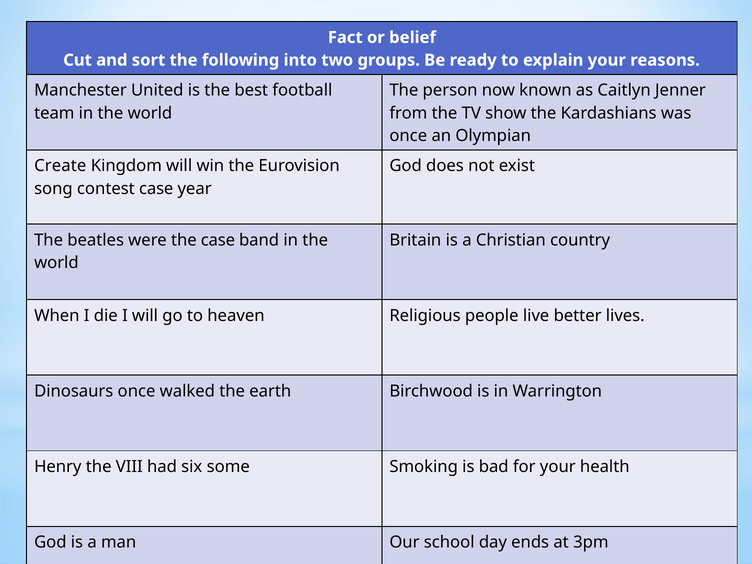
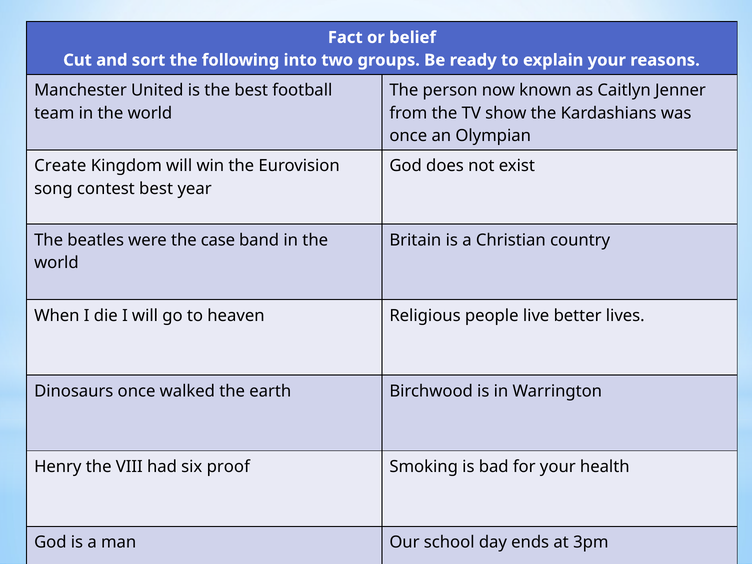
contest case: case -> best
some: some -> proof
